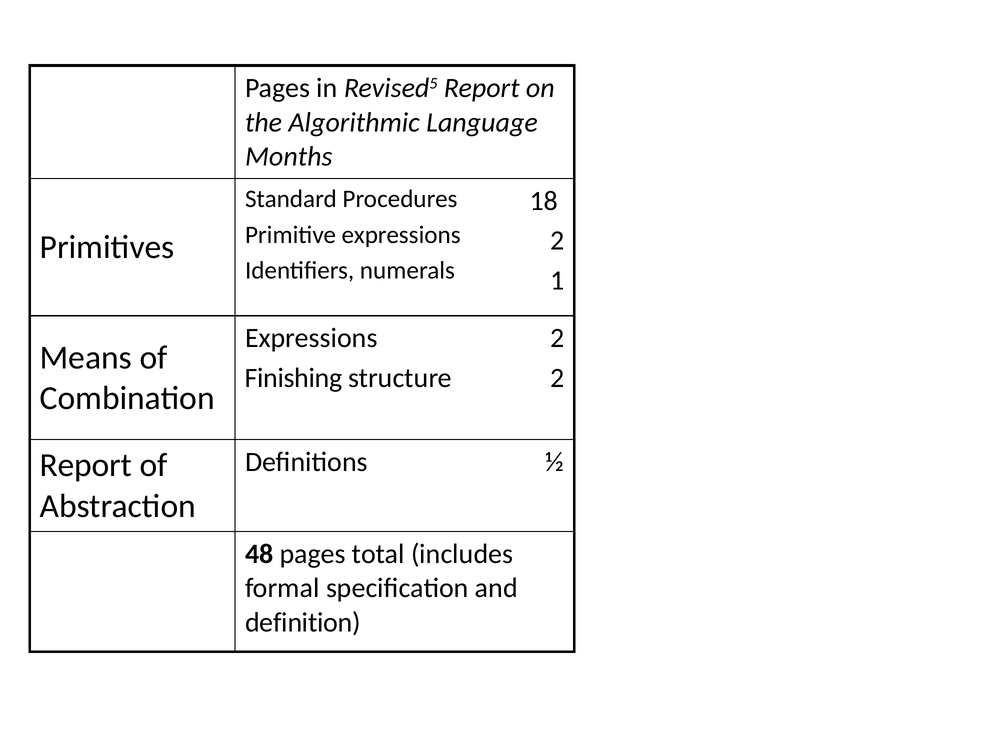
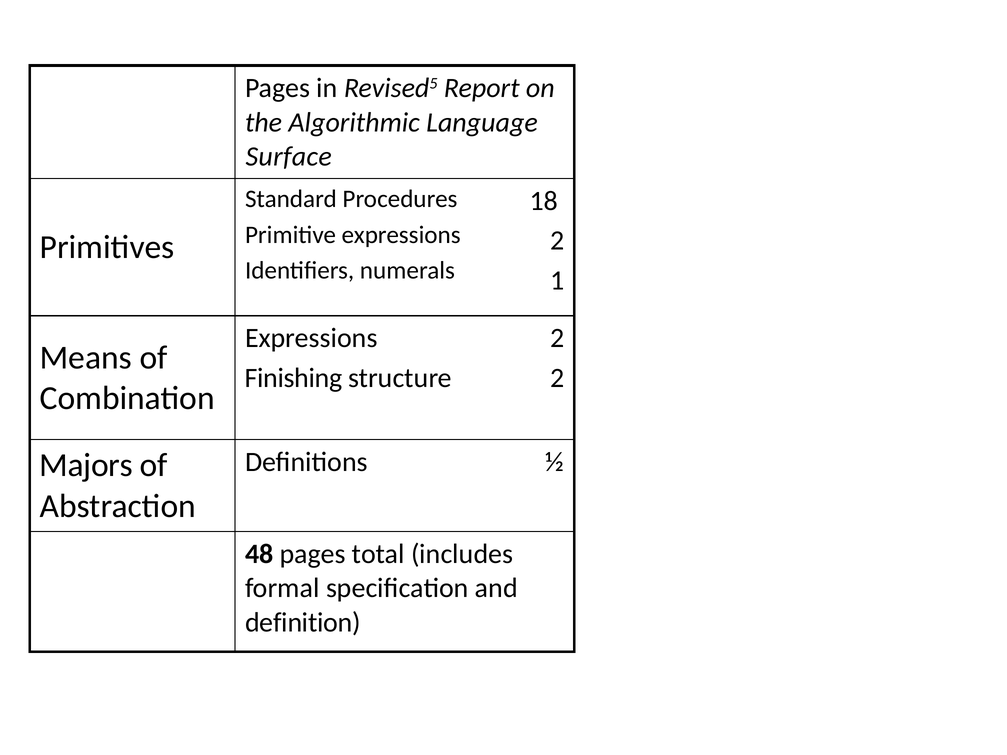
Months: Months -> Surface
Report at (86, 465): Report -> Majors
